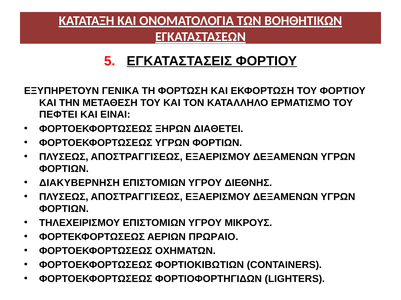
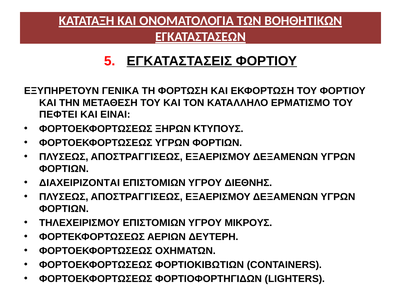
ΔΙΑΘΕΤΕΙ: ΔΙΑΘΕΤΕΙ -> ΚΤΥΠΟΥΣ
ΔΙΑΚΥΒΕΡΝΗΣΗ: ΔΙΑΚΥΒΕΡΝΗΣΗ -> ΔΙΑΧΕΙΡΙΖΟΝΤΑΙ
ΠΡΩΡΑΙΟ: ΠΡΩΡΑΙΟ -> ΔΕΥΤΕΡΗ
